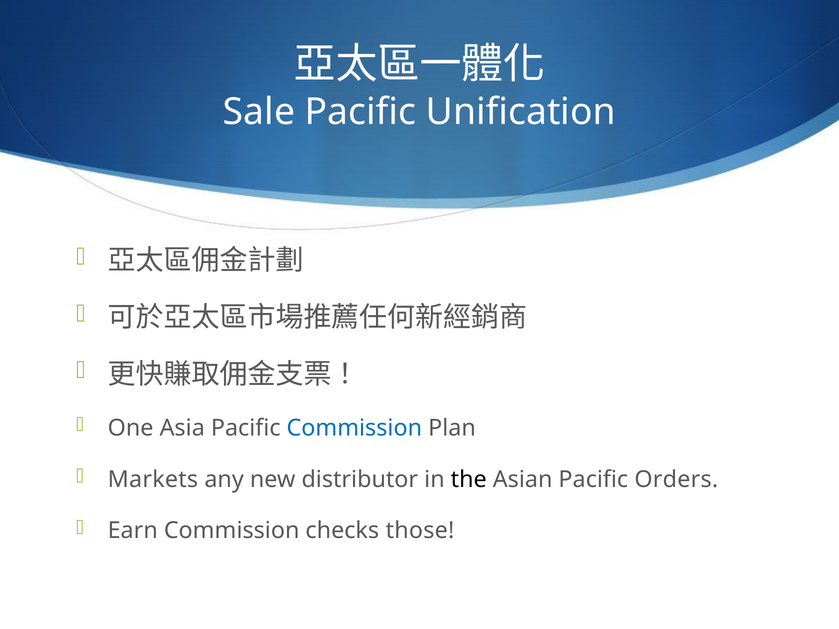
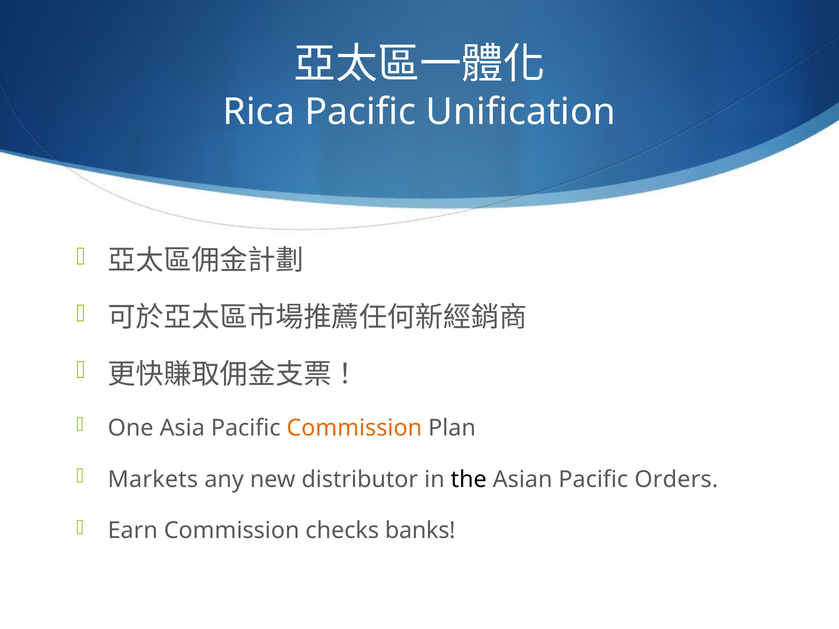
Sale: Sale -> Rica
Commission at (354, 428) colour: blue -> orange
those: those -> banks
